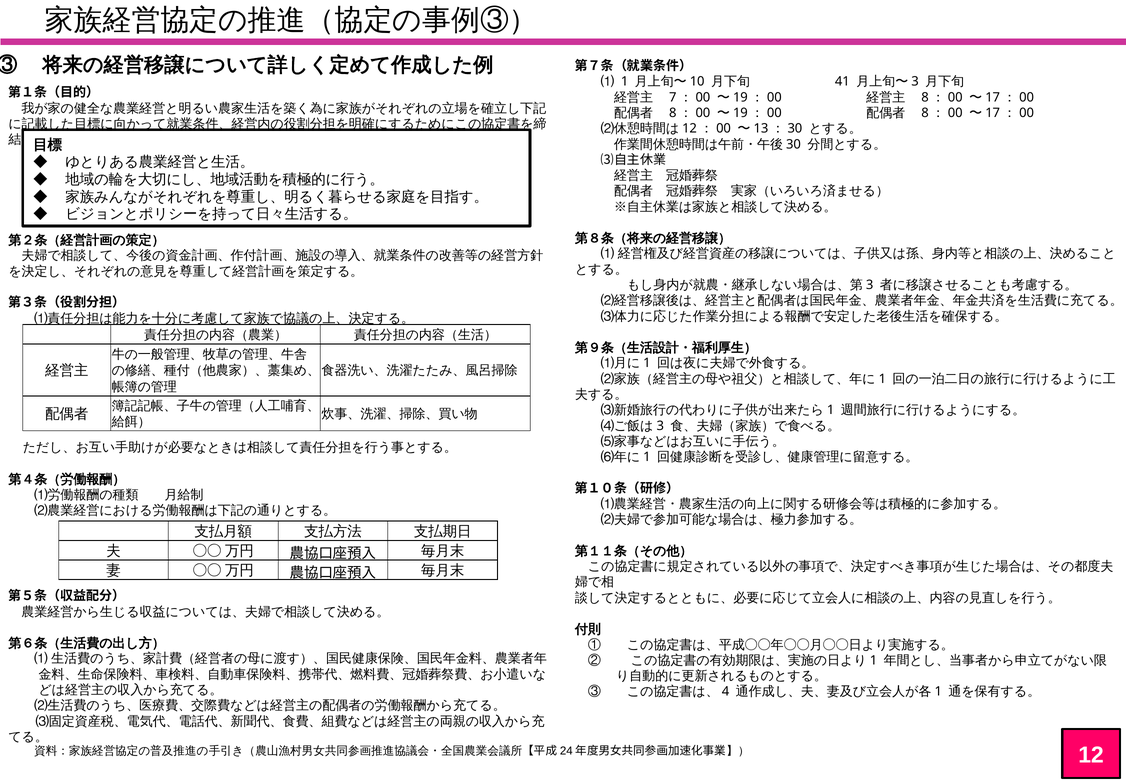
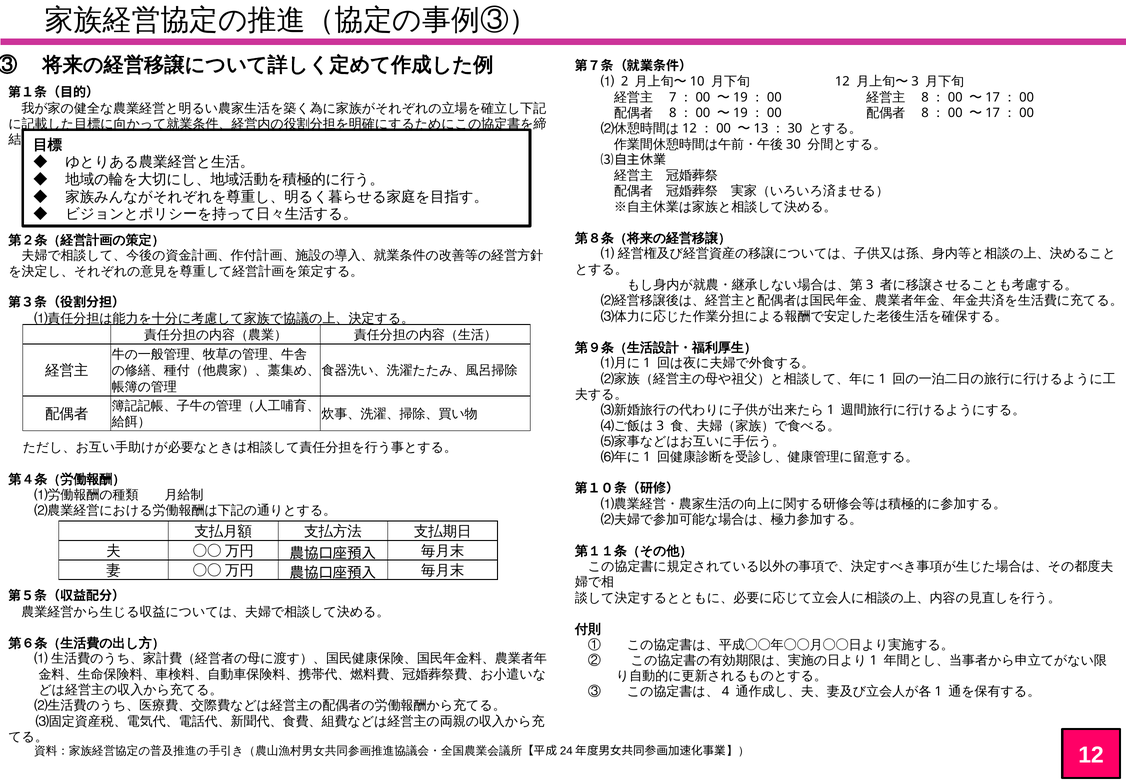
1: 1 -> 2
41 at (842, 82): 41 -> 12
